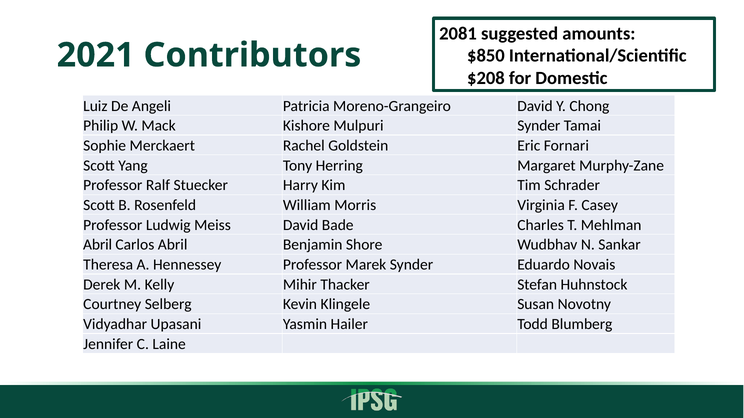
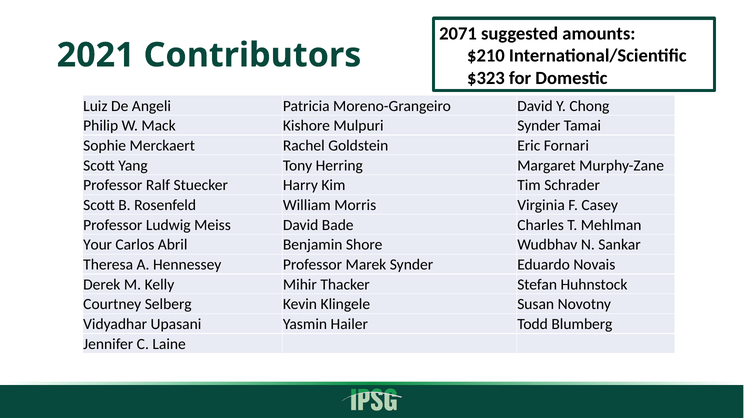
2081: 2081 -> 2071
$850: $850 -> $210
$208: $208 -> $323
Abril at (98, 245): Abril -> Your
